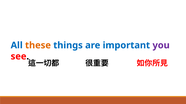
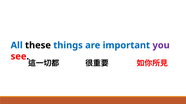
these colour: orange -> black
